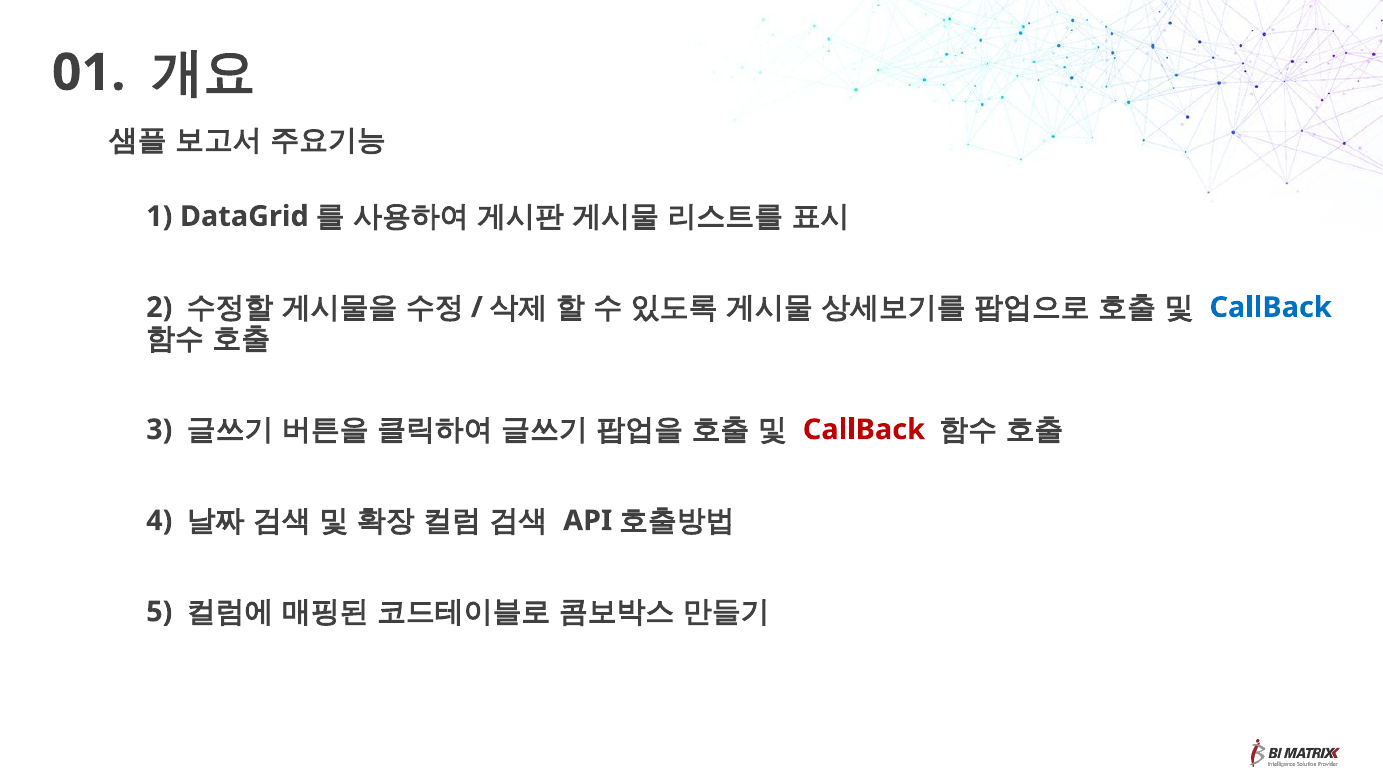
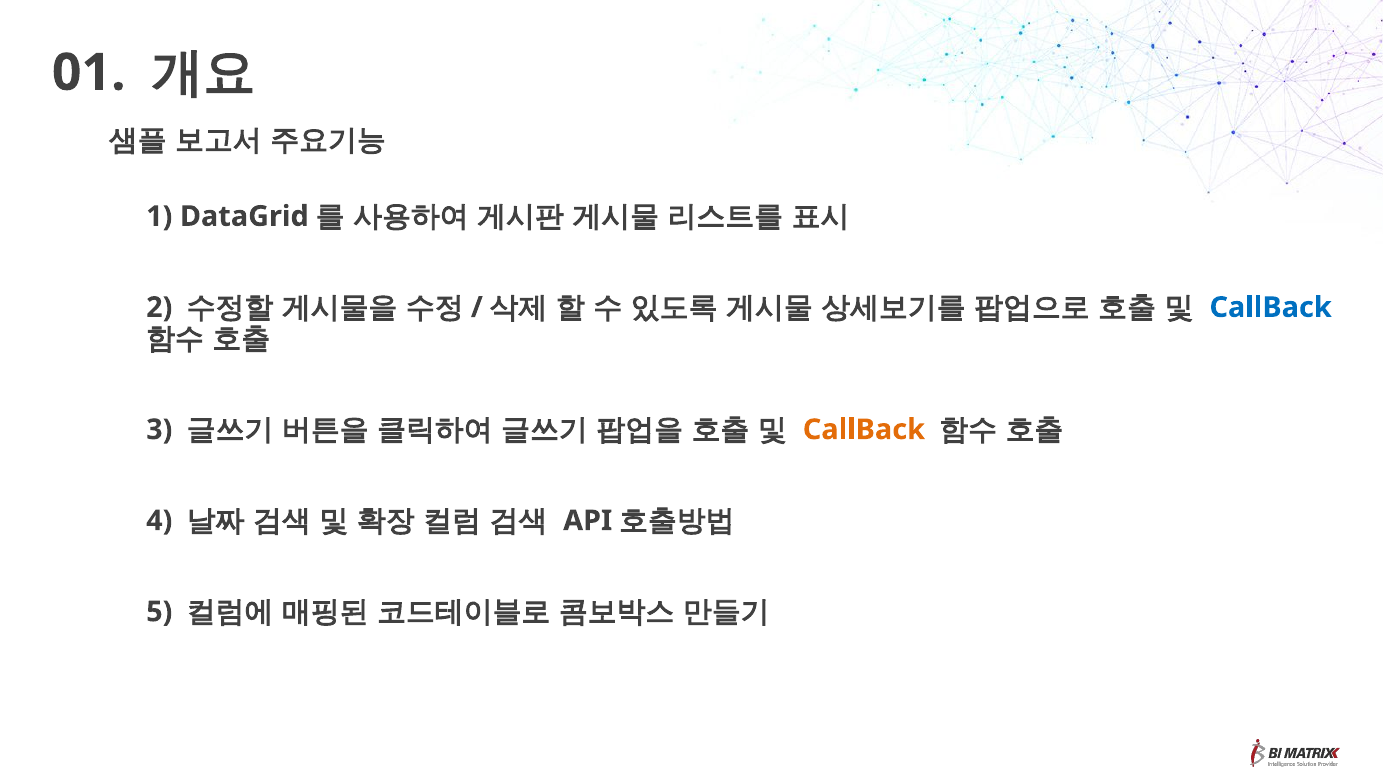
CallBack at (864, 430) colour: red -> orange
